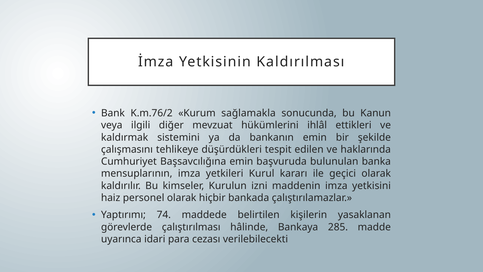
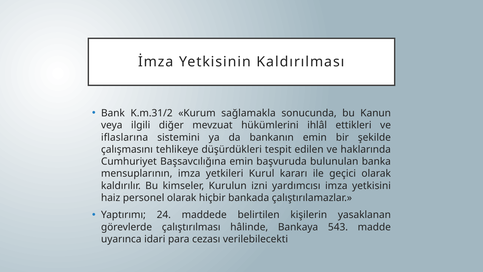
K.m.76/2: K.m.76/2 -> K.m.31/2
kaldırmak: kaldırmak -> iflaslarına
maddenin: maddenin -> yardımcısı
74: 74 -> 24
285: 285 -> 543
